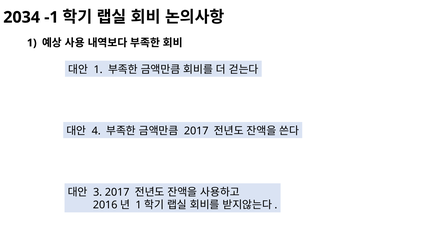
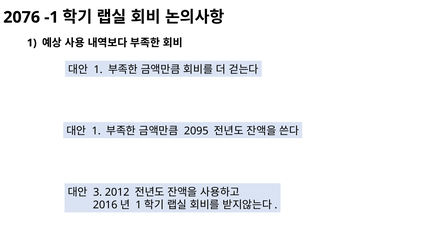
2034: 2034 -> 2076
4 at (96, 131): 4 -> 1
2017 at (196, 131): 2017 -> 2095
3 2017: 2017 -> 2012
